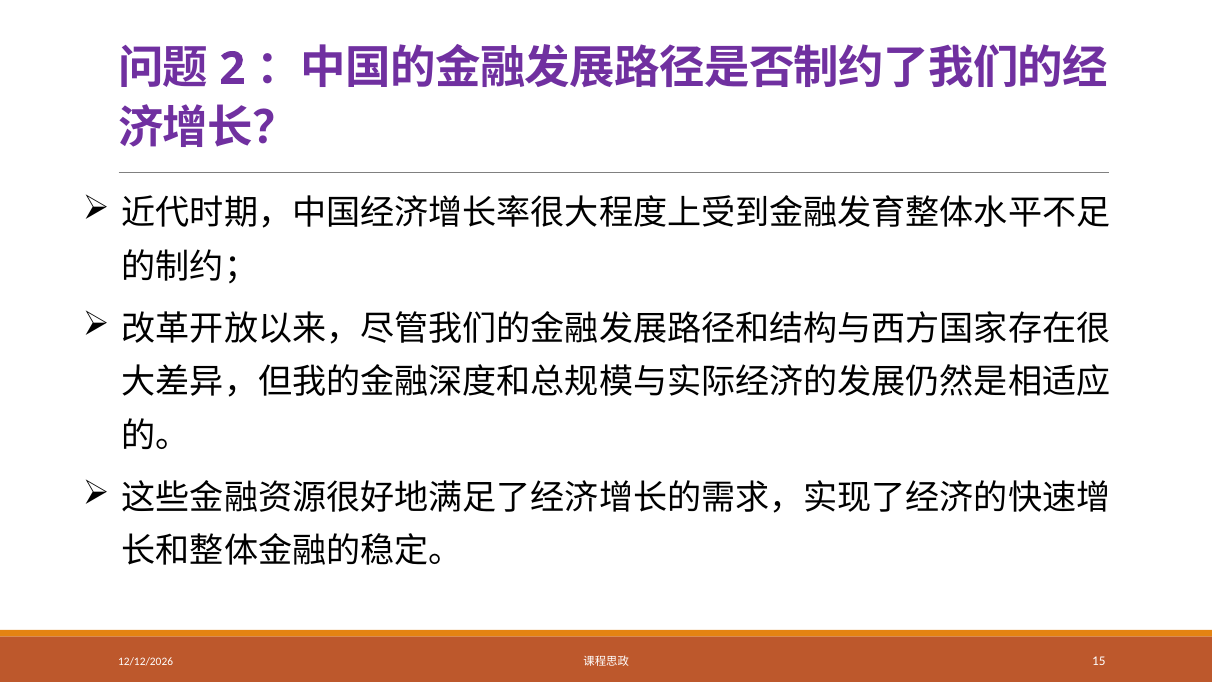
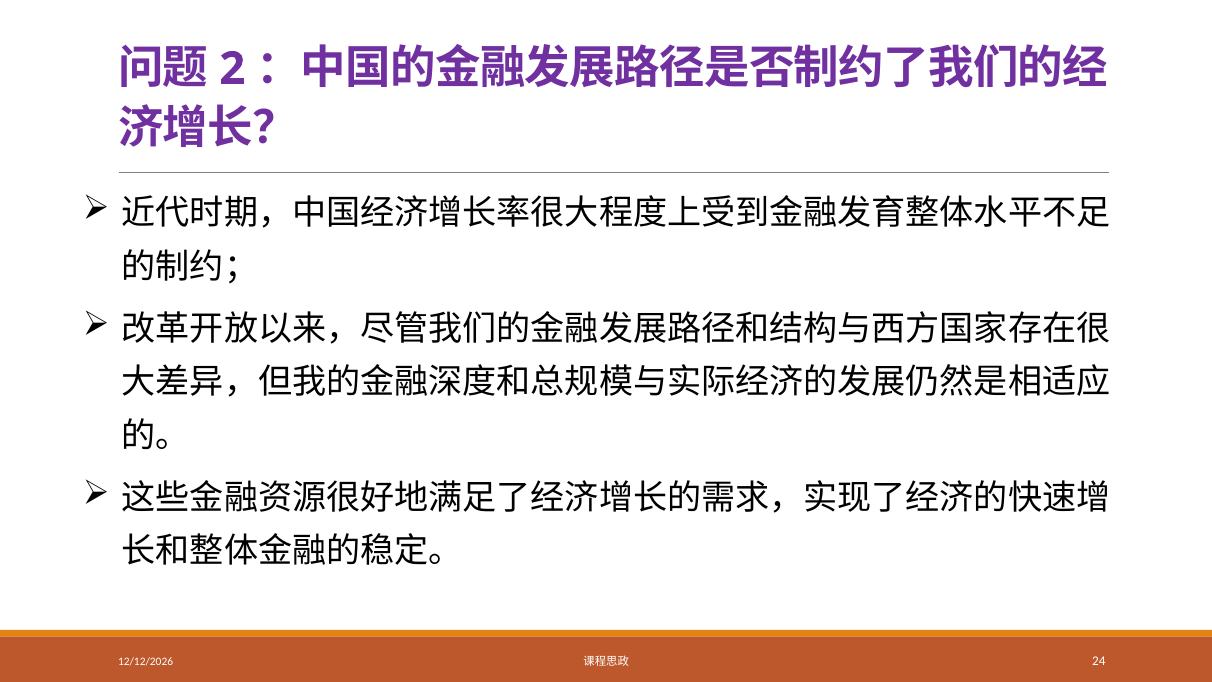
15: 15 -> 24
